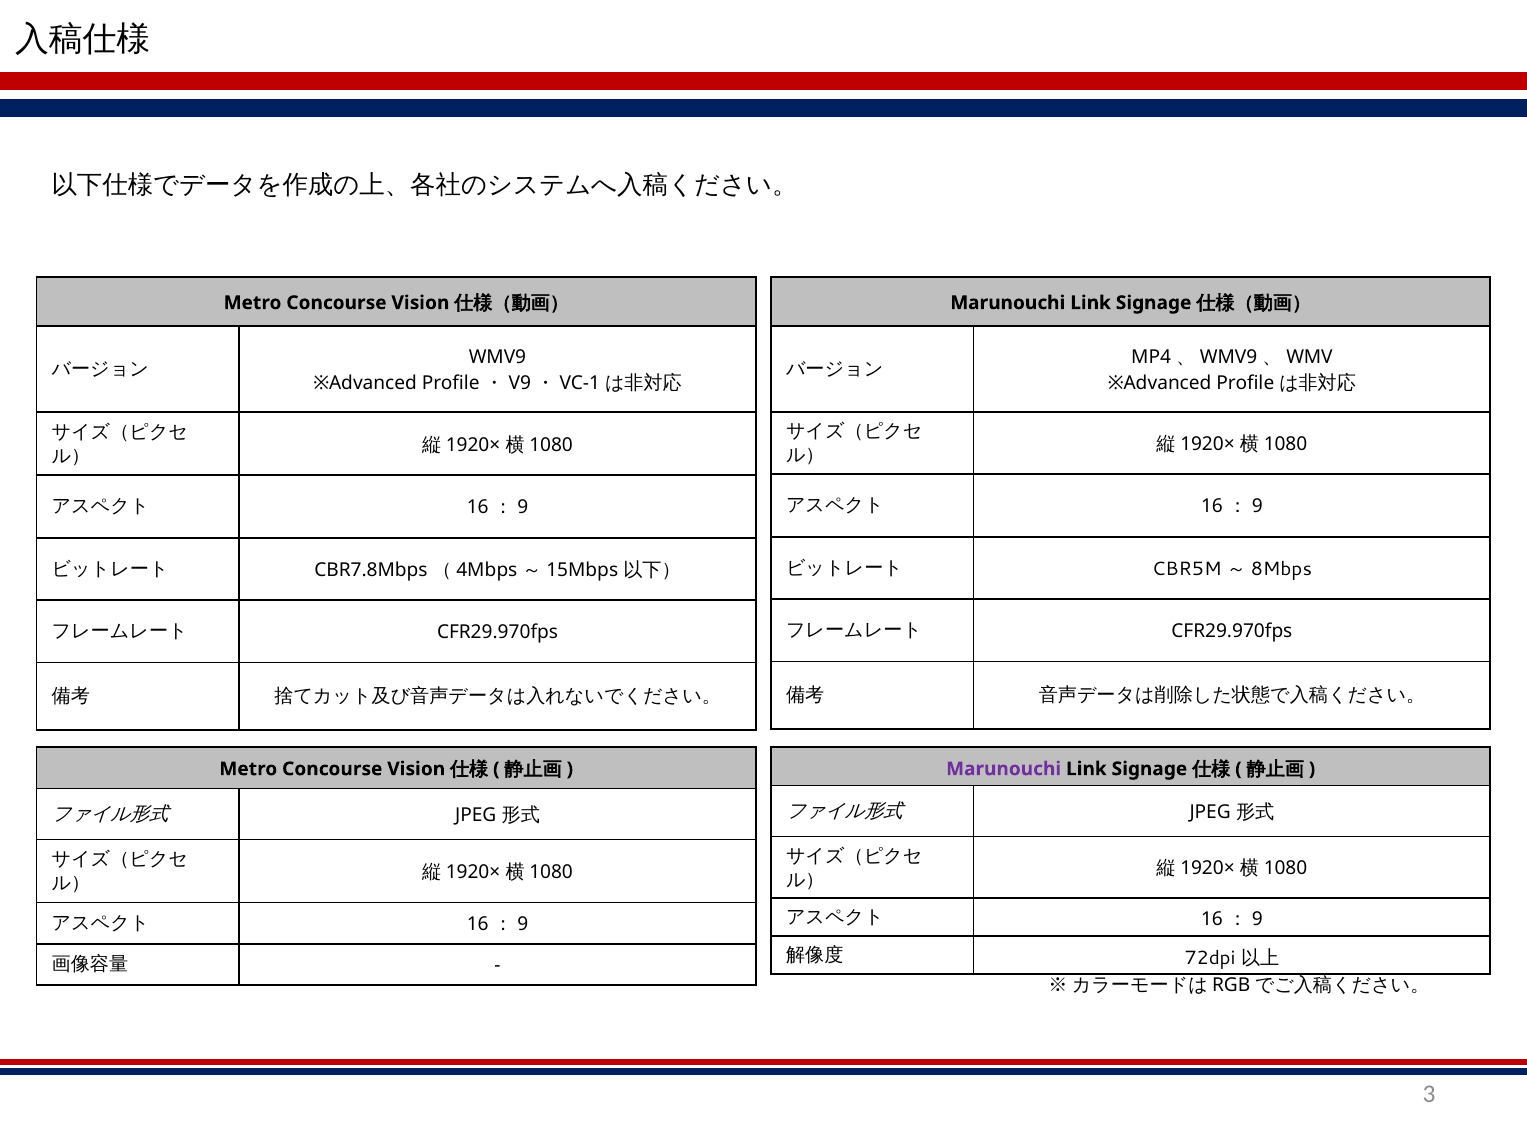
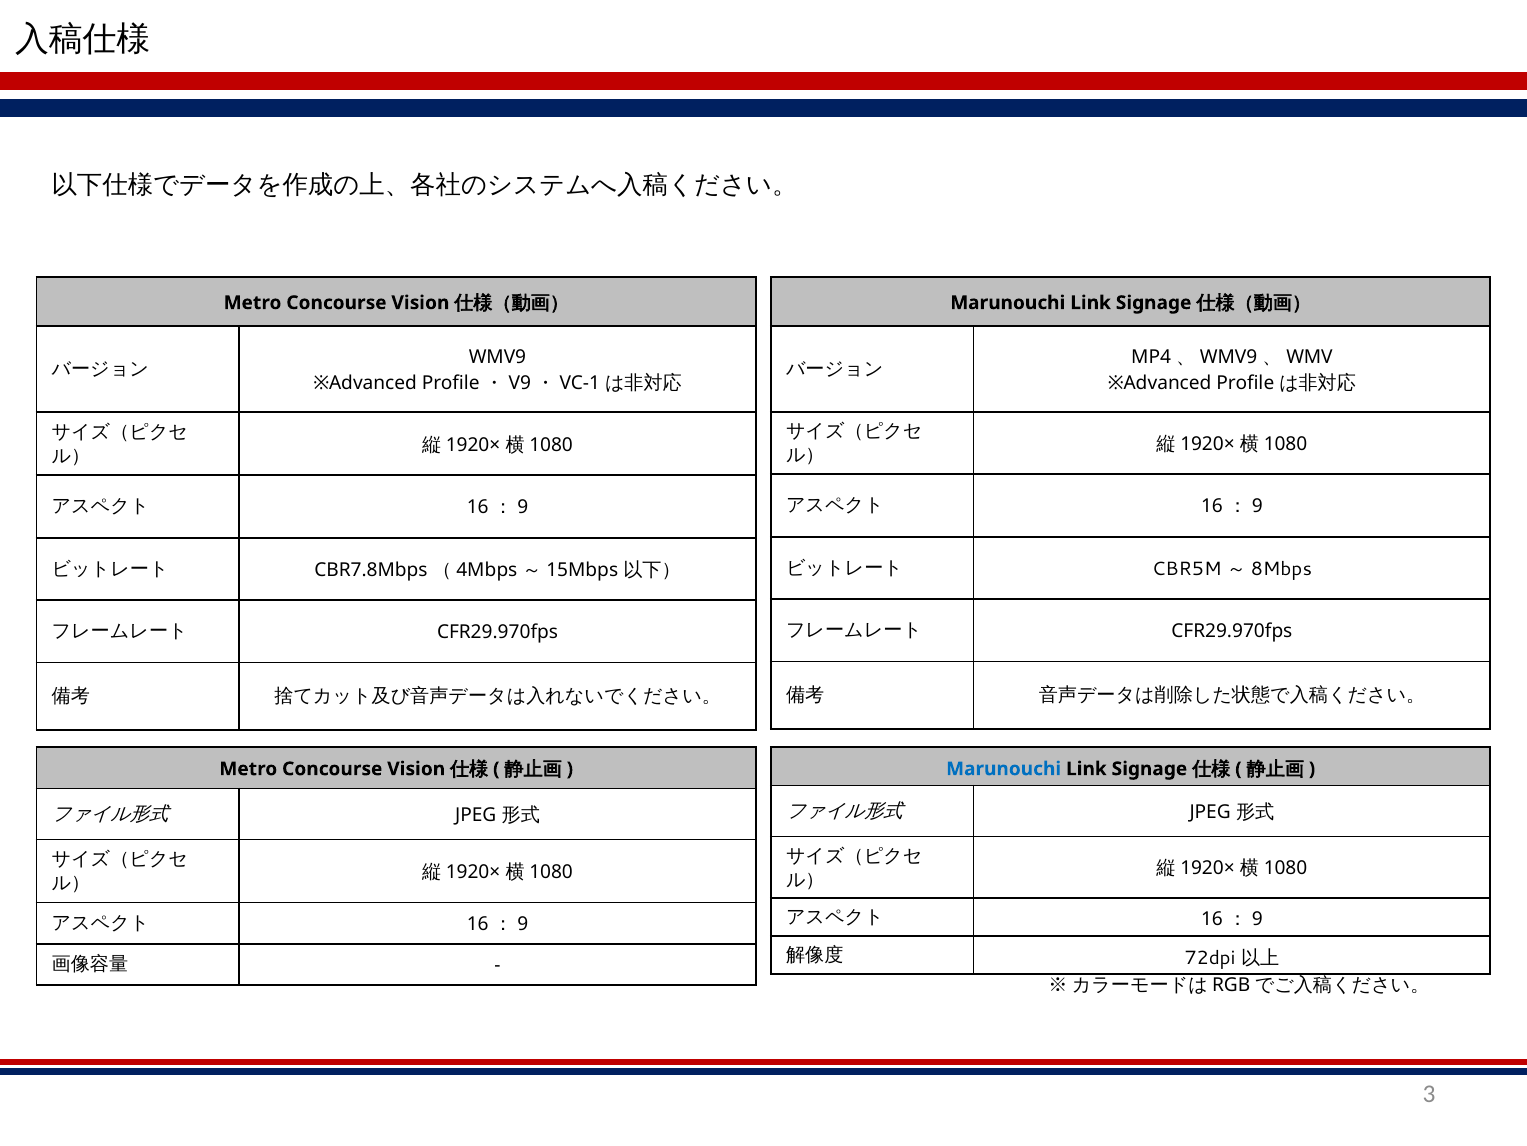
Marunouchi at (1004, 768) colour: purple -> blue
